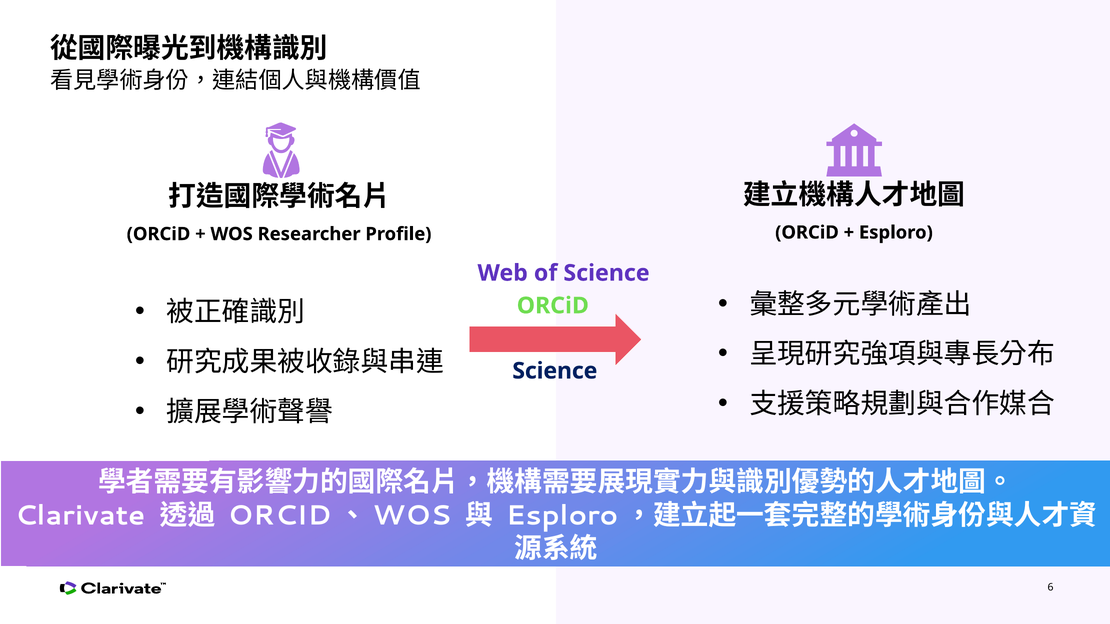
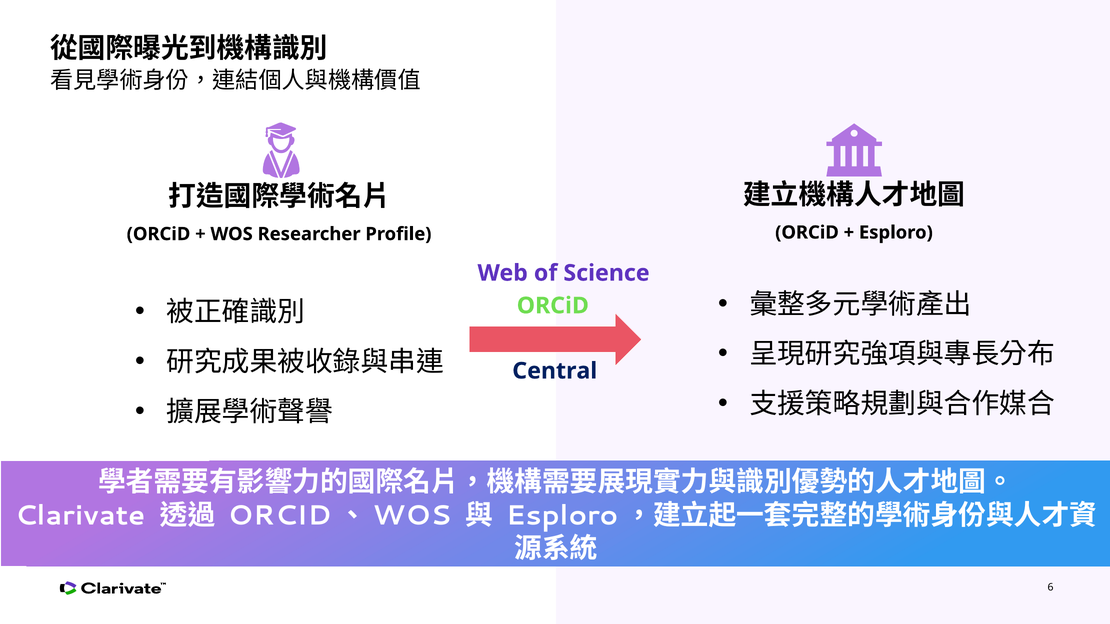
Science at (555, 371): Science -> Central
